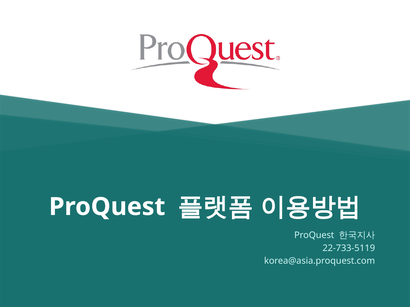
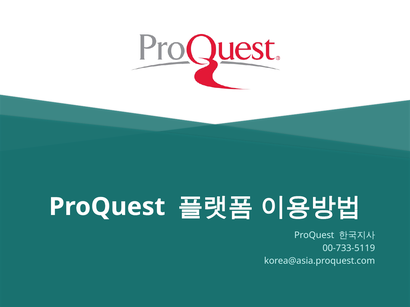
22-733-5119: 22-733-5119 -> 00-733-5119
